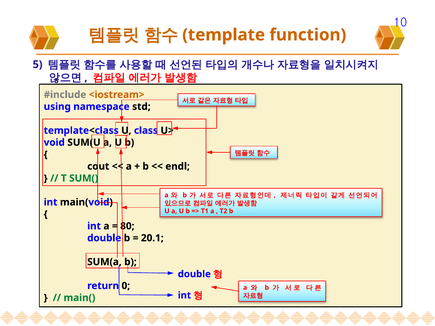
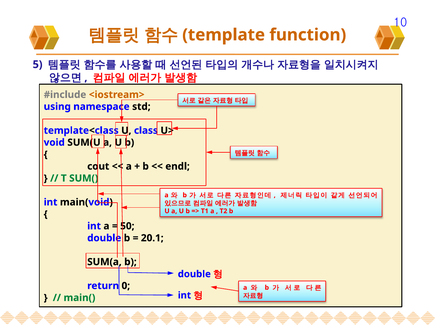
80: 80 -> 50
